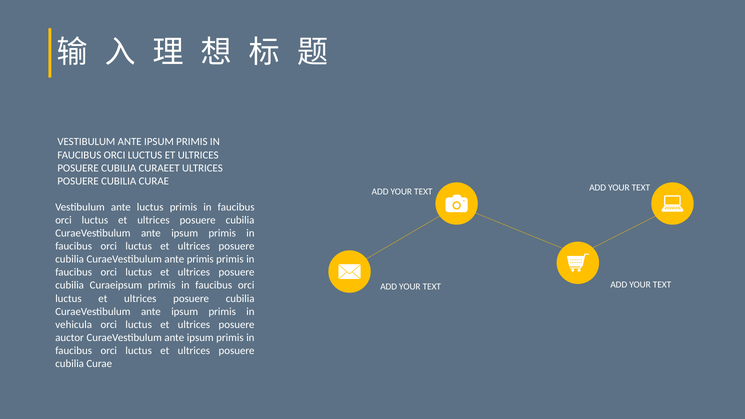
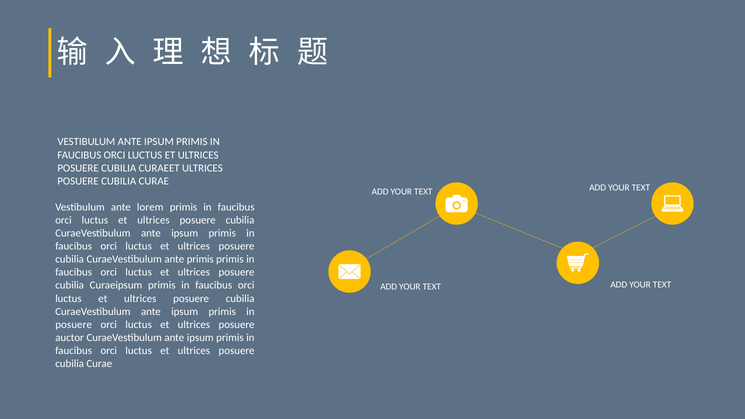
ante luctus: luctus -> lorem
vehicula at (74, 325): vehicula -> posuere
